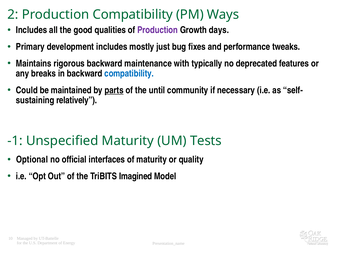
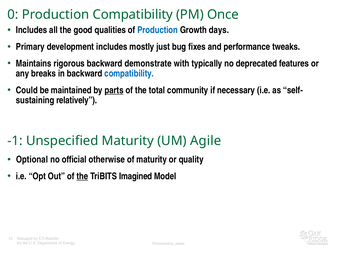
2: 2 -> 0
Ways: Ways -> Once
Production at (158, 30) colour: purple -> blue
maintenance: maintenance -> demonstrate
until: until -> total
Tests: Tests -> Agile
interfaces: interfaces -> otherwise
the at (82, 176) underline: none -> present
